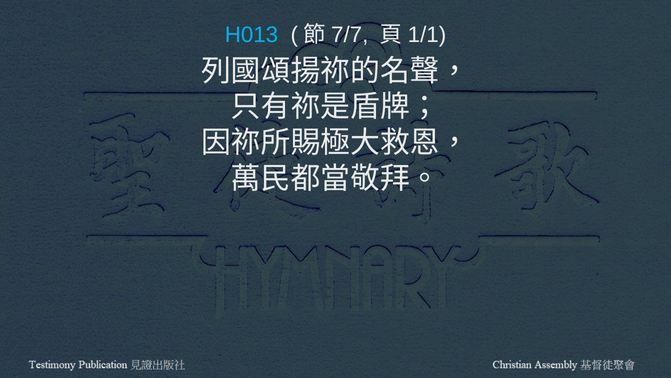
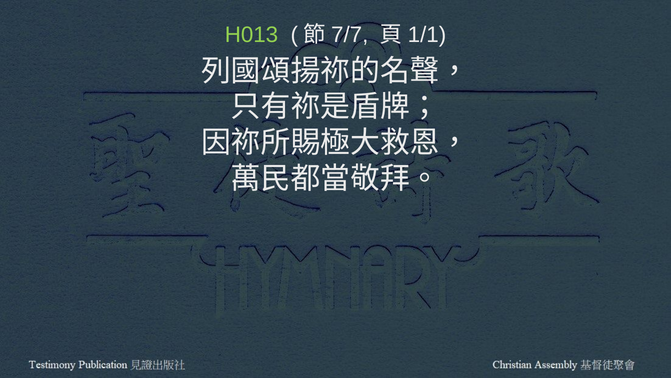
H013 colour: light blue -> light green
